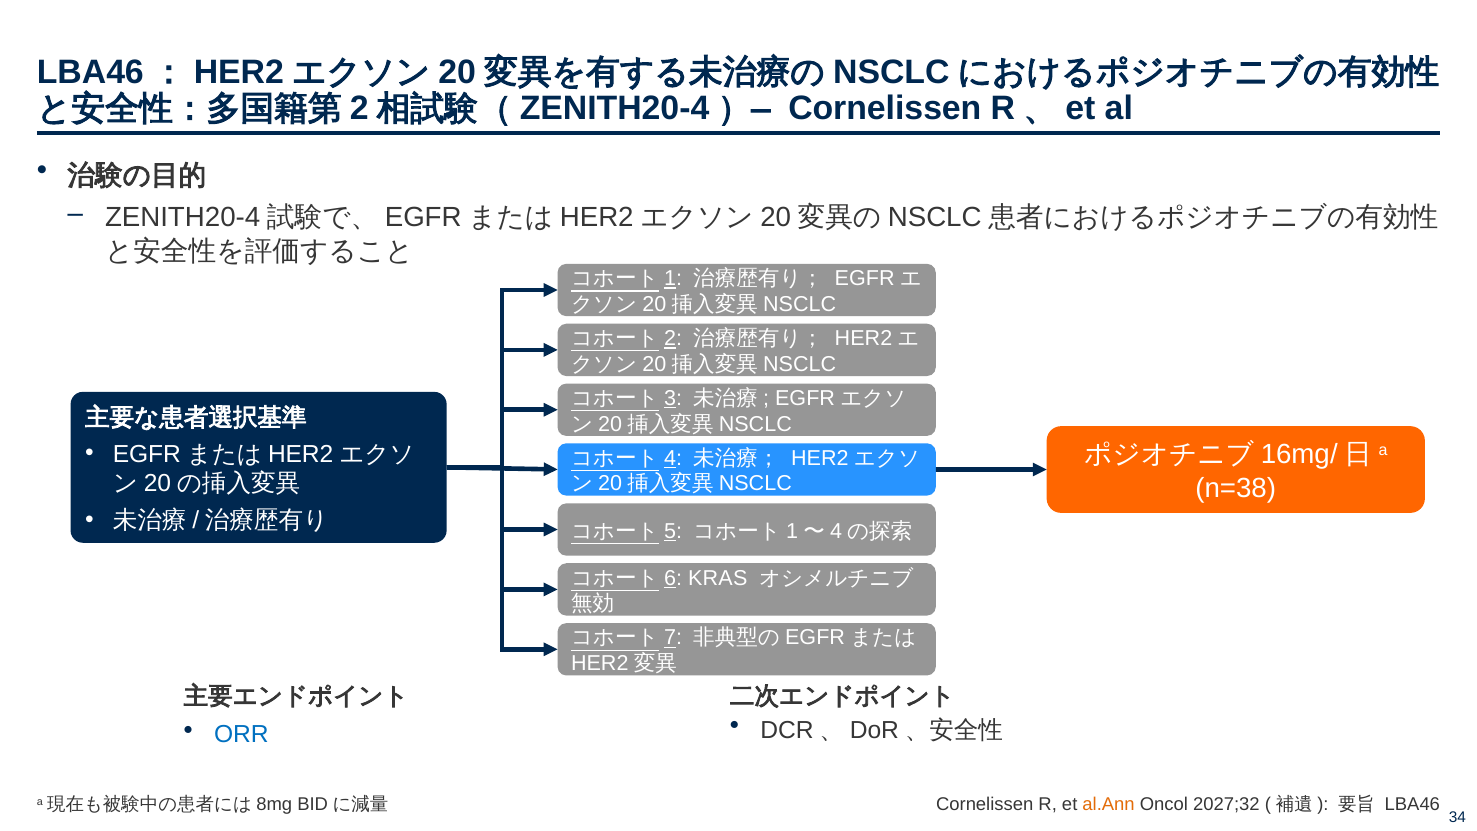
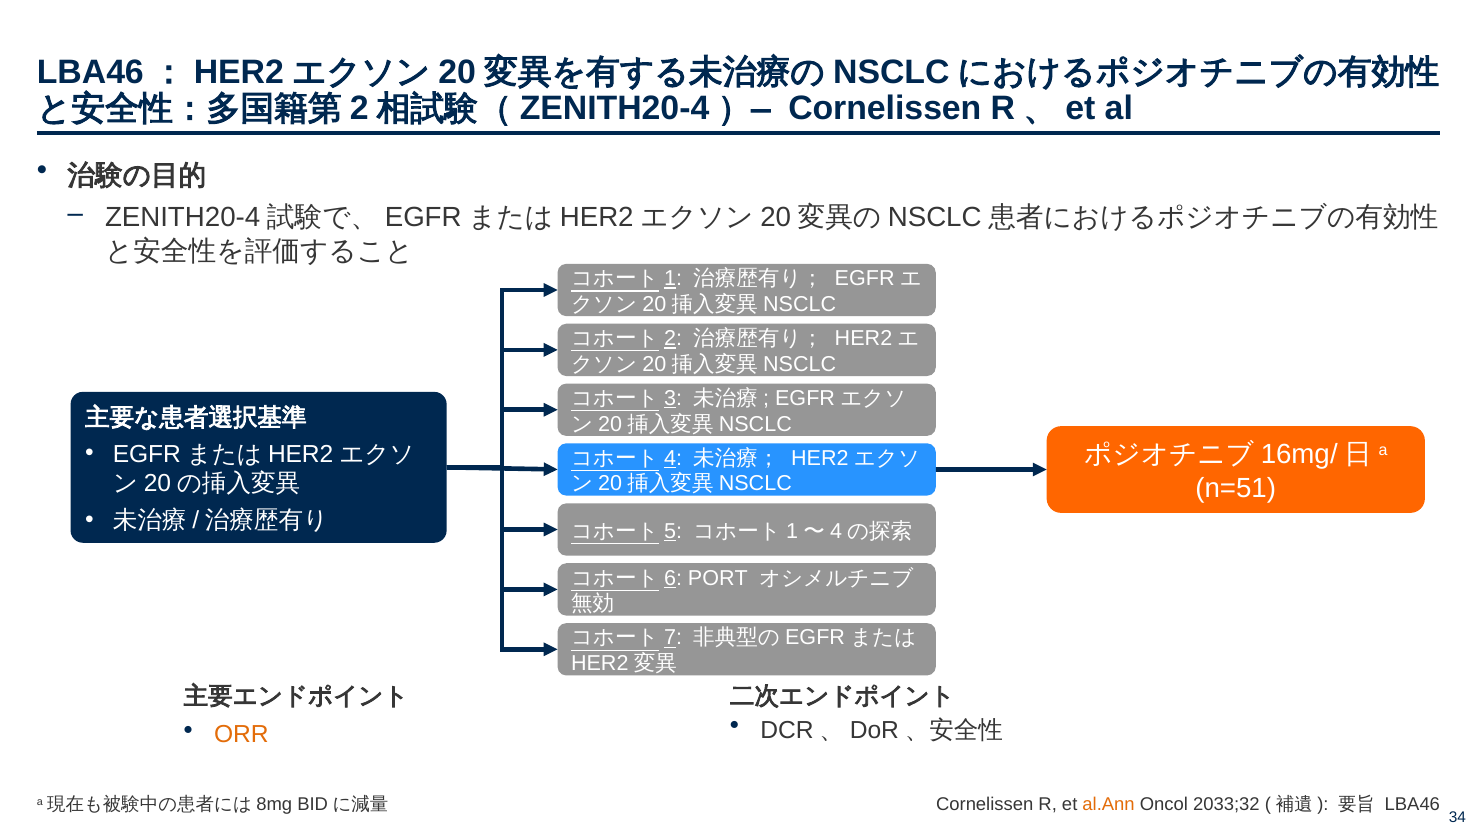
n=38: n=38 -> n=51
KRAS: KRAS -> PORT
ORR colour: blue -> orange
2027;32: 2027;32 -> 2033;32
